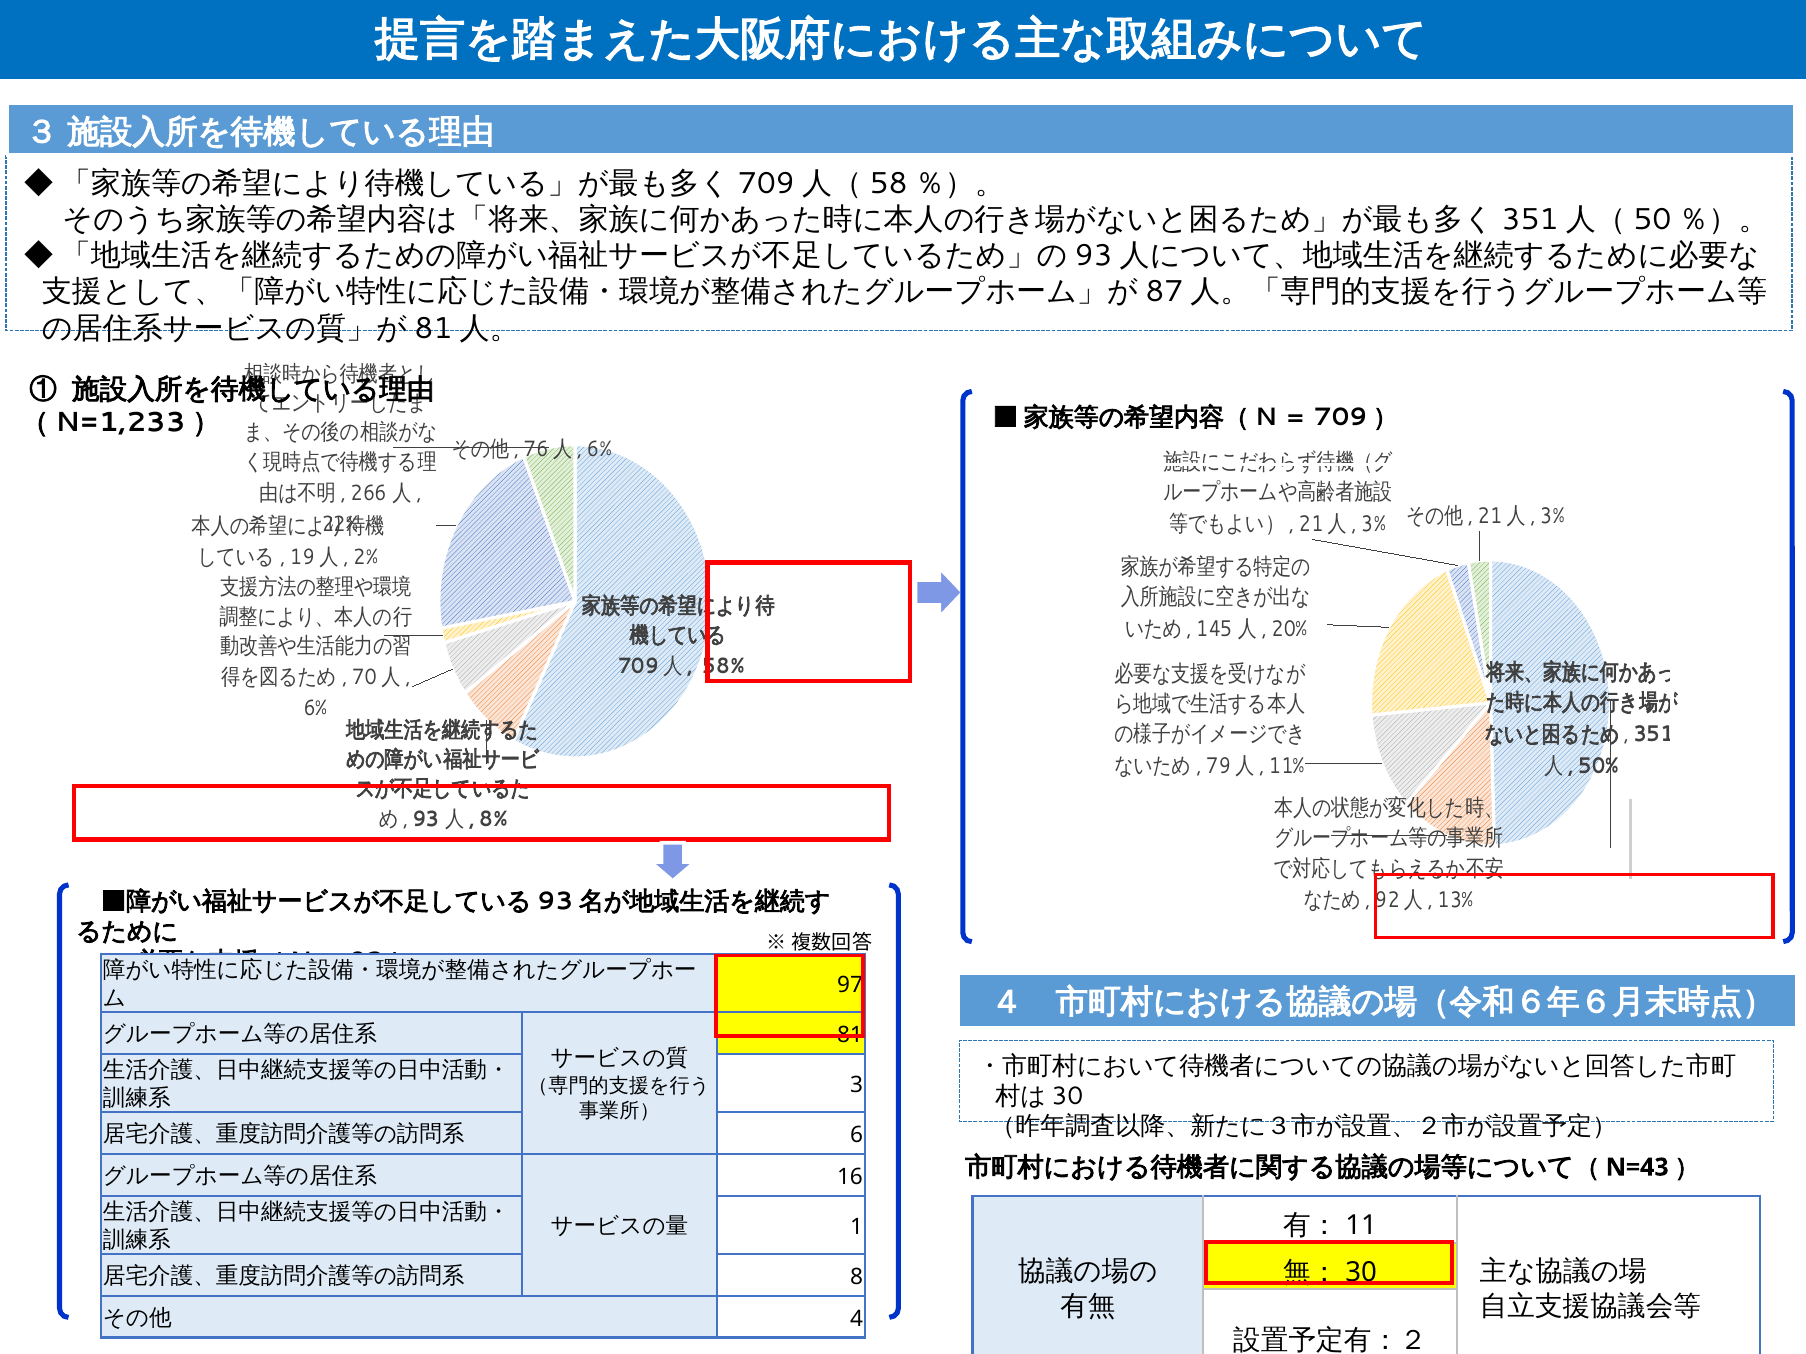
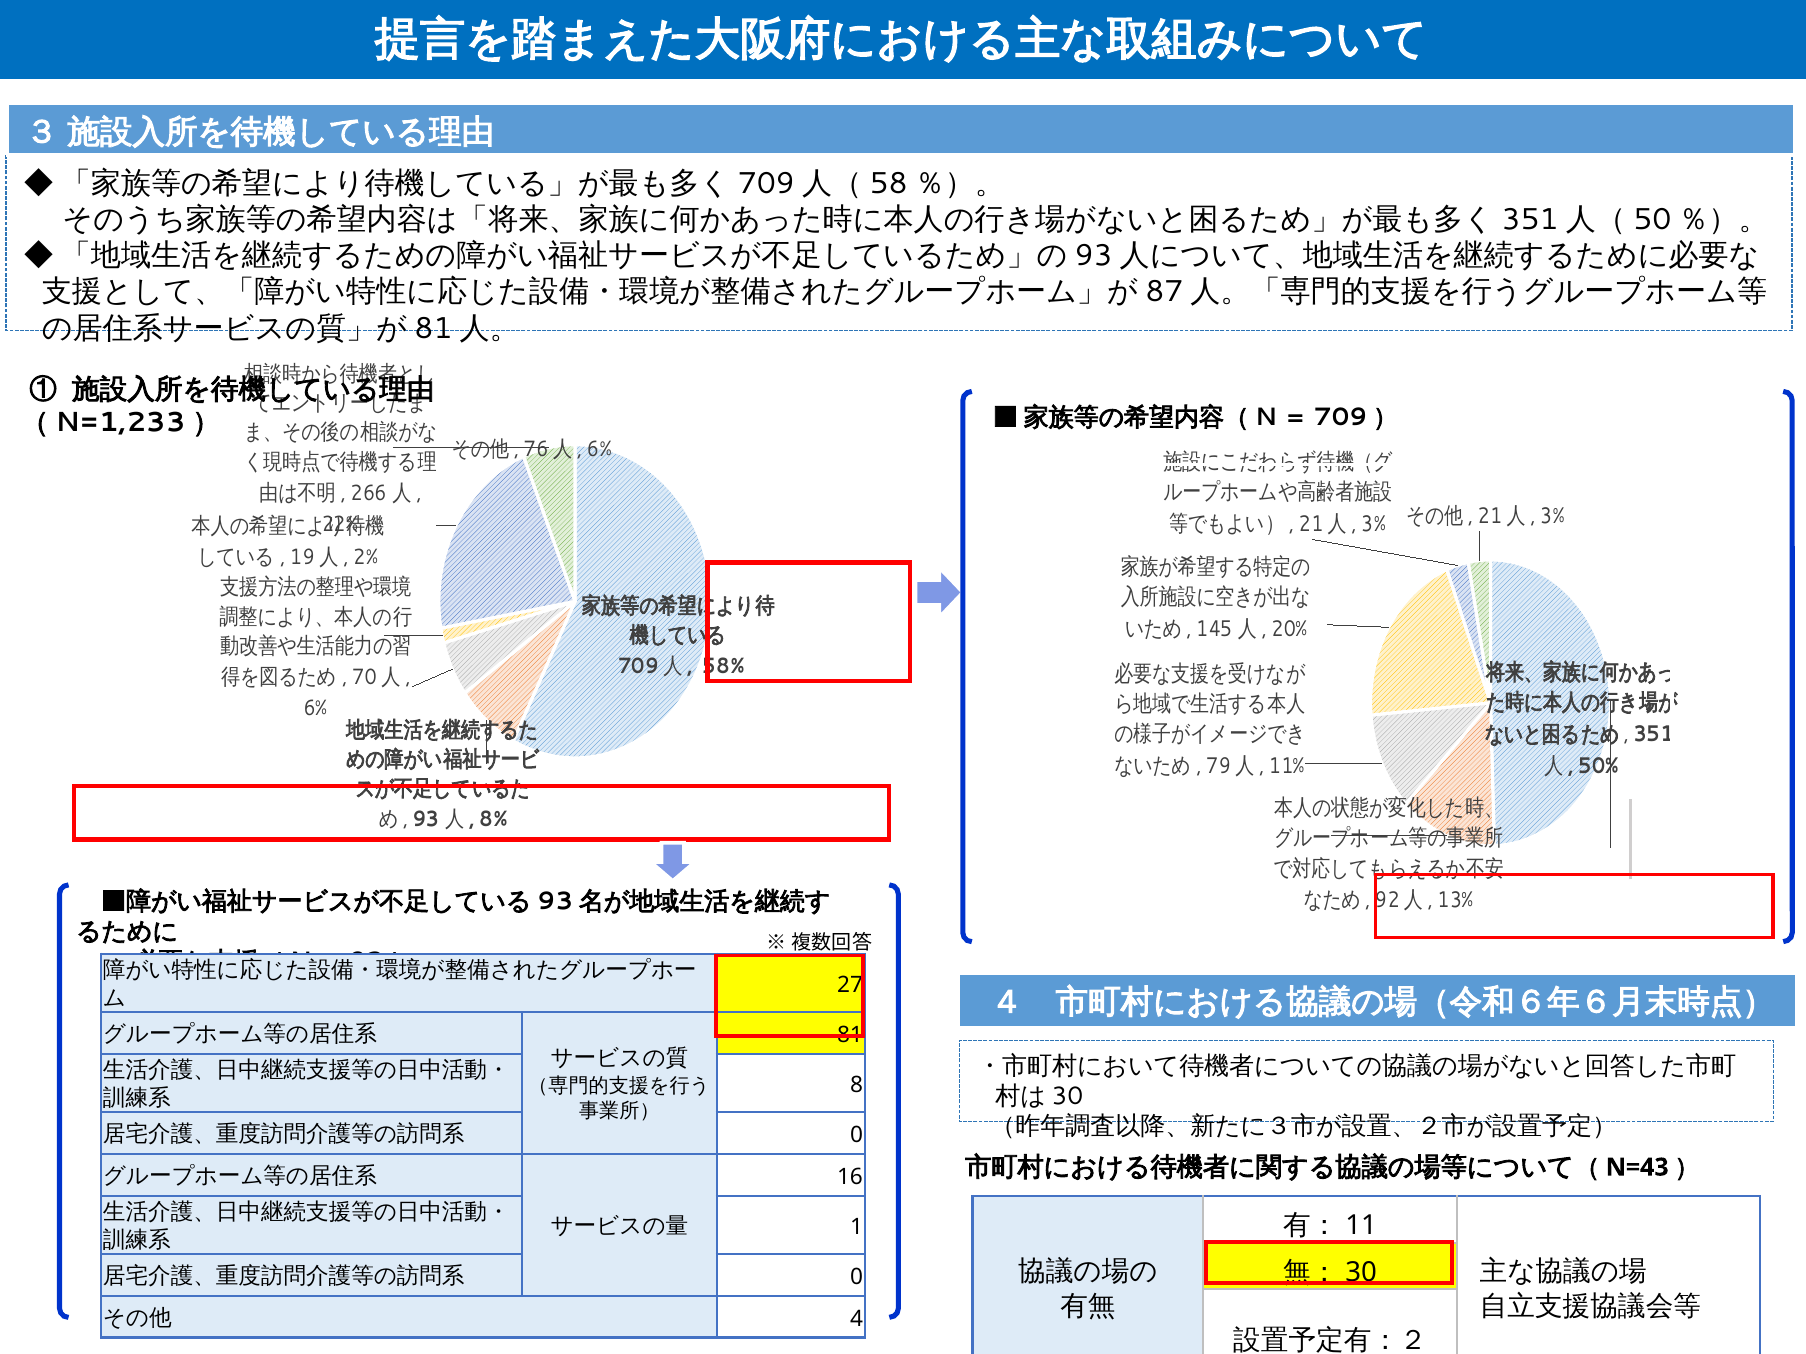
97: 97 -> 27
3: 3 -> 8
6 at (857, 1136): 6 -> 0
8 at (857, 1278): 8 -> 0
